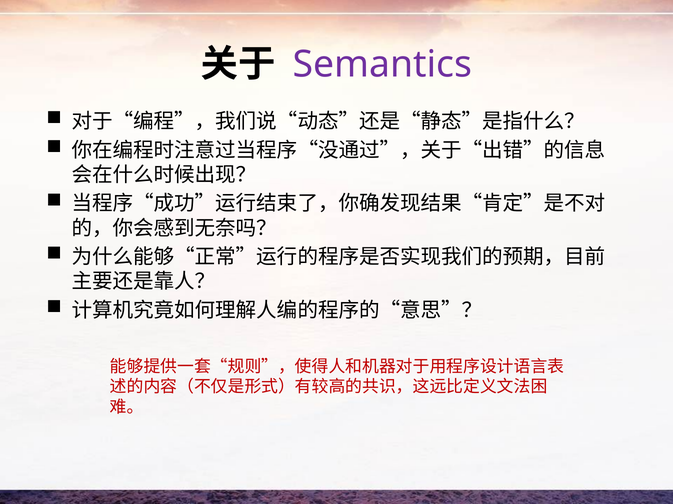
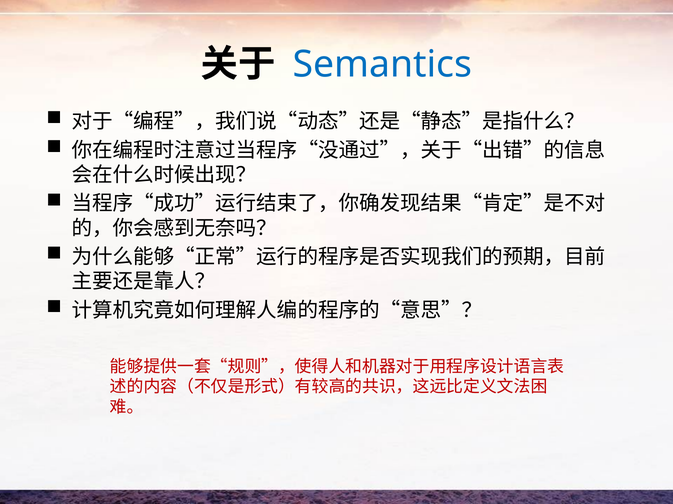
Semantics colour: purple -> blue
